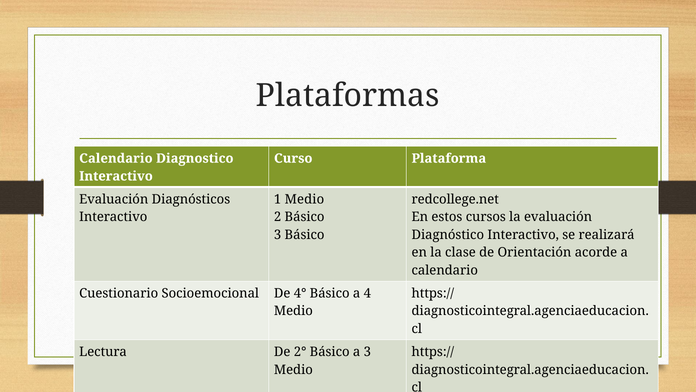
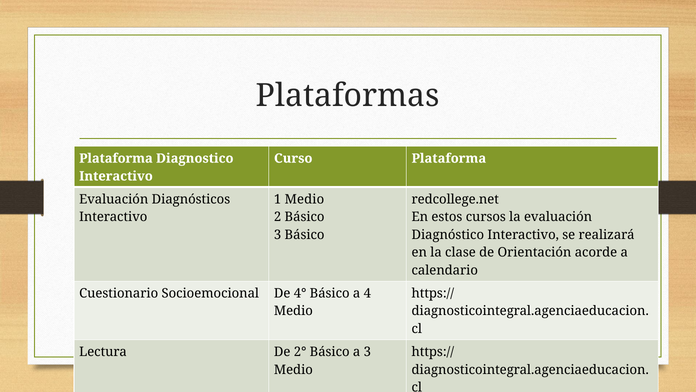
Calendario at (116, 158): Calendario -> Plataforma
